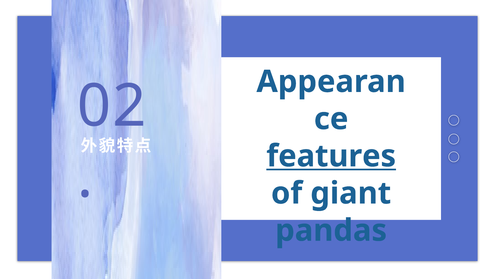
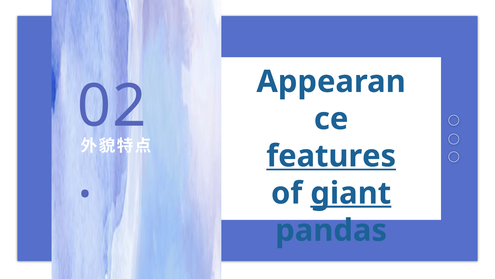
giant underline: none -> present
